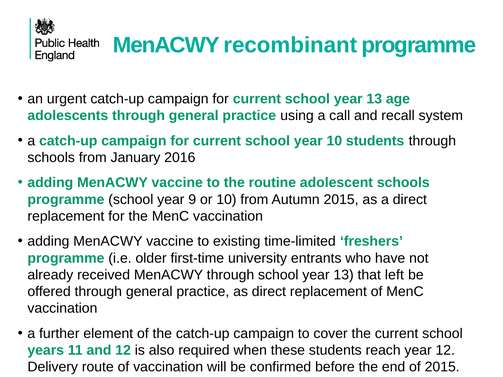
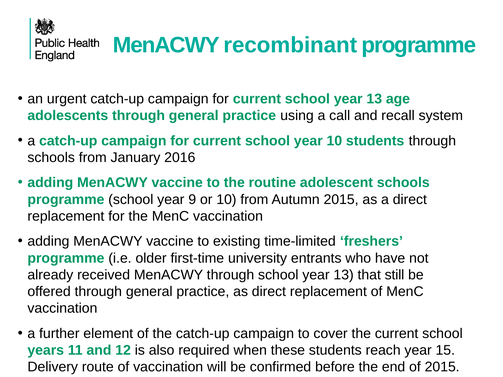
left: left -> still
year 12: 12 -> 15
